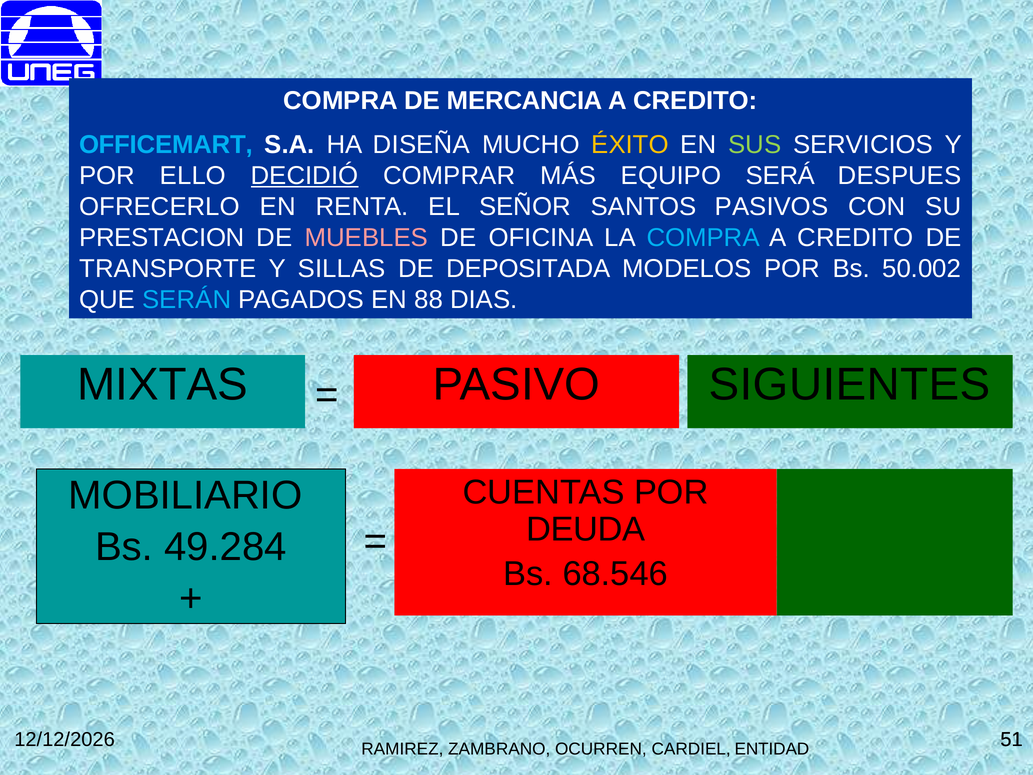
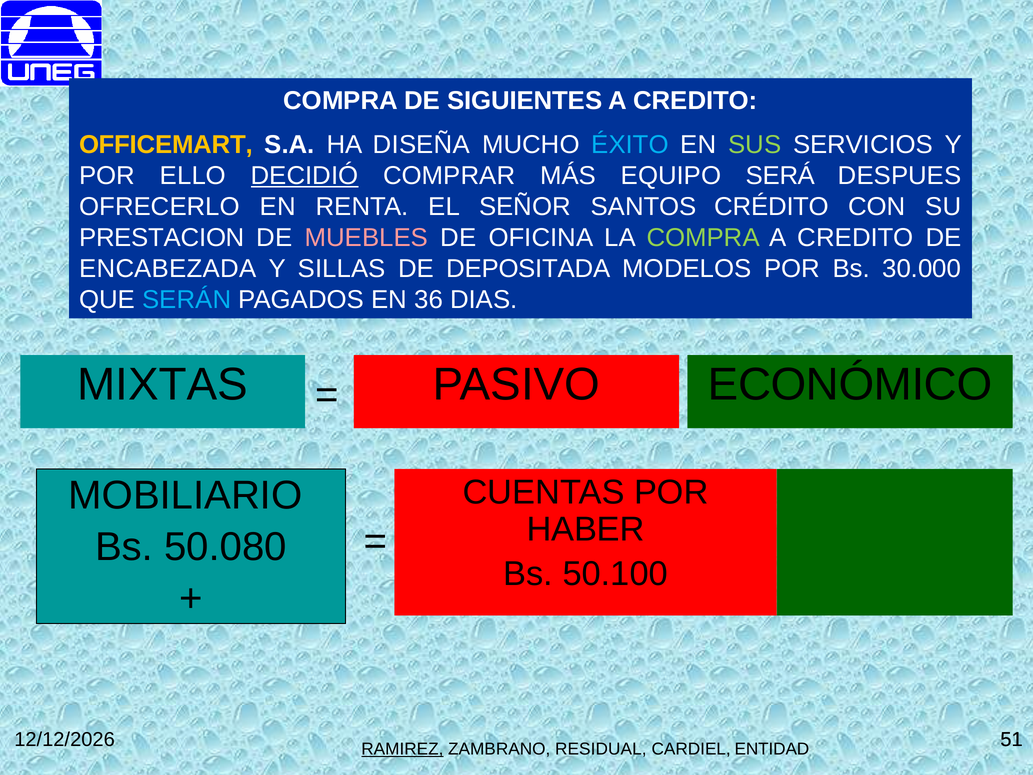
MERCANCIA: MERCANCIA -> SIGUIENTES
OFFICEMART colour: light blue -> yellow
ÉXITO colour: yellow -> light blue
PASIVOS: PASIVOS -> CRÉDITO
COMPRA at (703, 237) colour: light blue -> light green
TRANSPORTE: TRANSPORTE -> ENCABEZADA
50.002: 50.002 -> 30.000
88: 88 -> 36
SIGUIENTES: SIGUIENTES -> ECONÓMICO
DEUDA: DEUDA -> HABER
49.284: 49.284 -> 50.080
68.546: 68.546 -> 50.100
RAMIREZ underline: none -> present
OCURREN: OCURREN -> RESIDUAL
